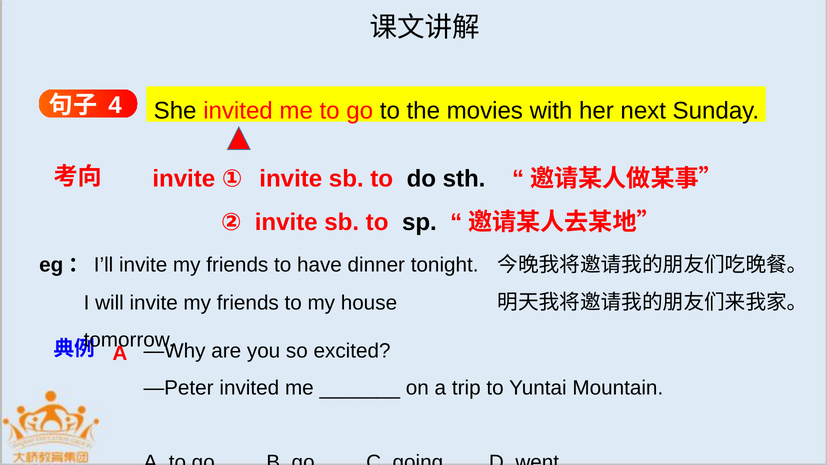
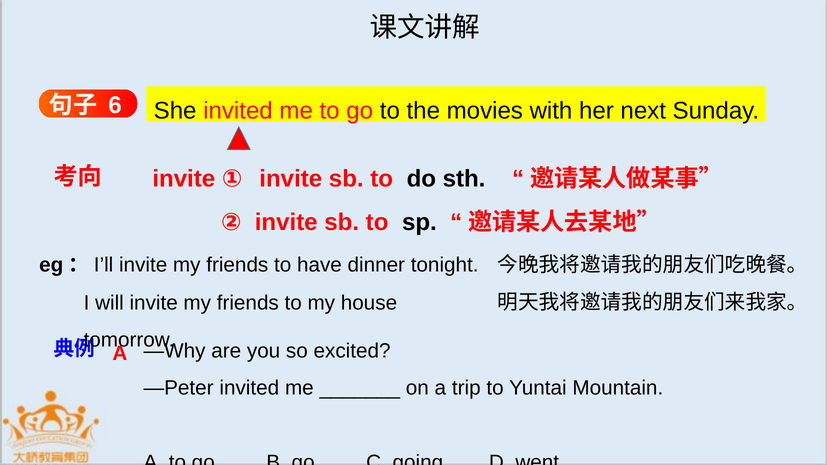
4: 4 -> 6
